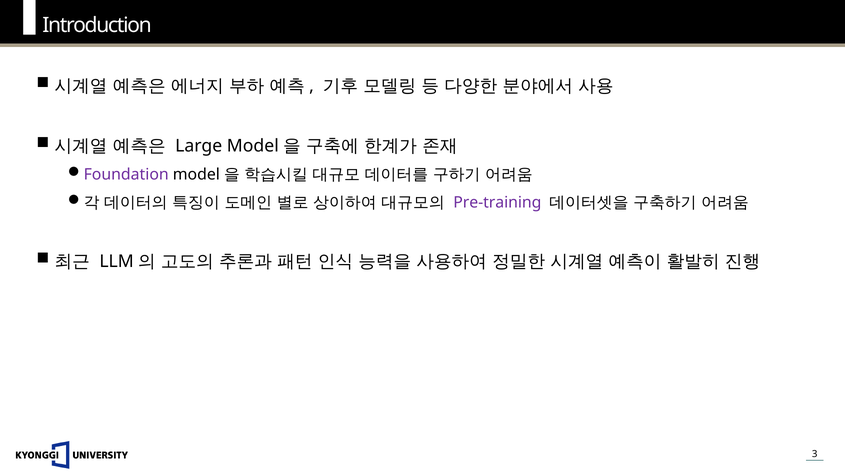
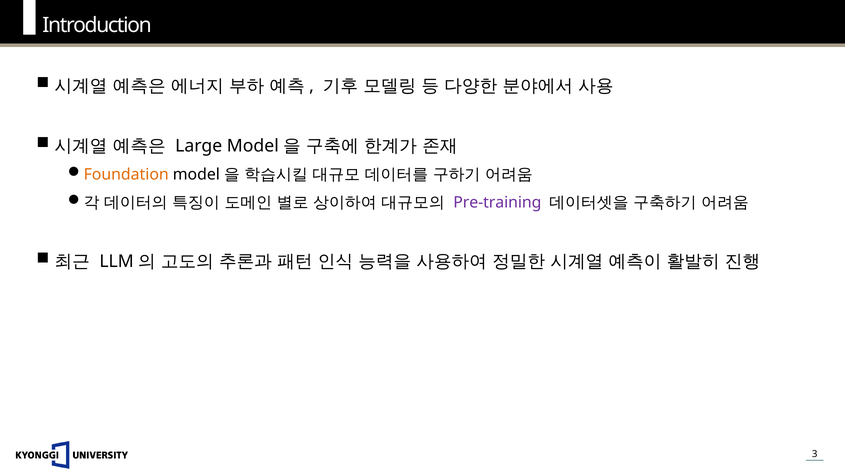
Foundation colour: purple -> orange
